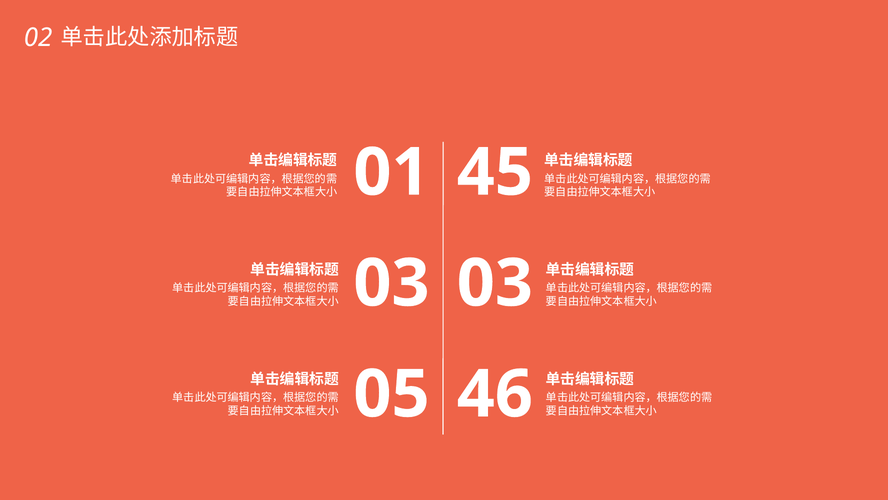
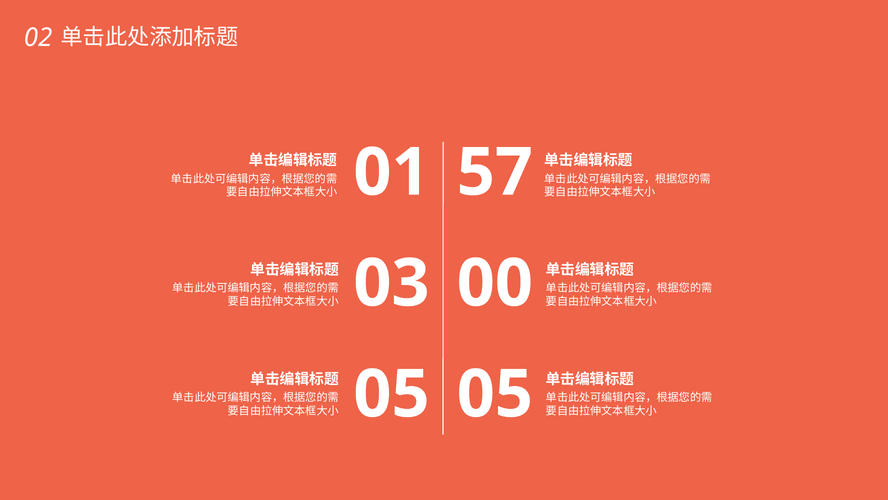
45: 45 -> 57
03 03: 03 -> 00
05 46: 46 -> 05
